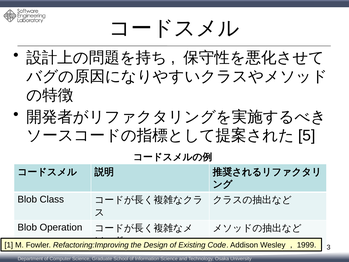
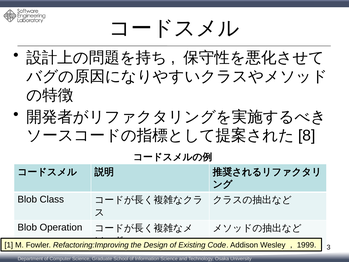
5: 5 -> 8
